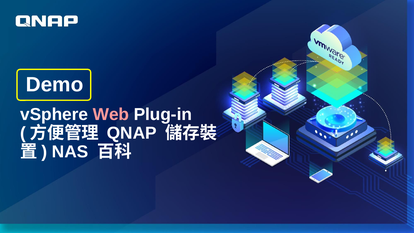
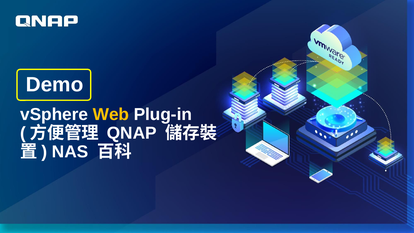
Web colour: pink -> yellow
